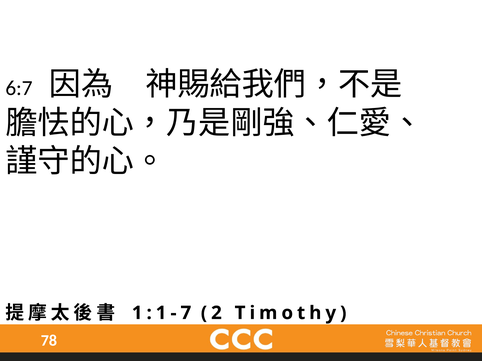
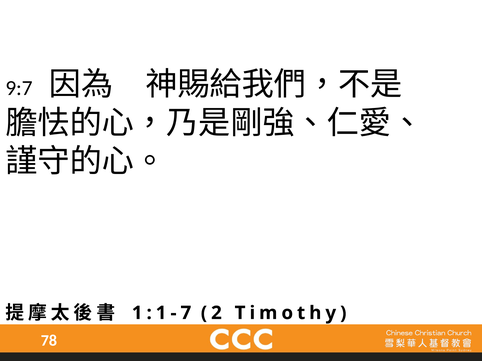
6:7: 6:7 -> 9:7
